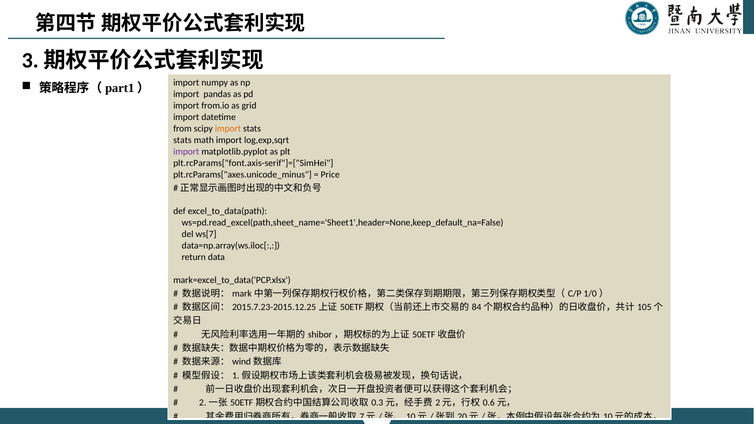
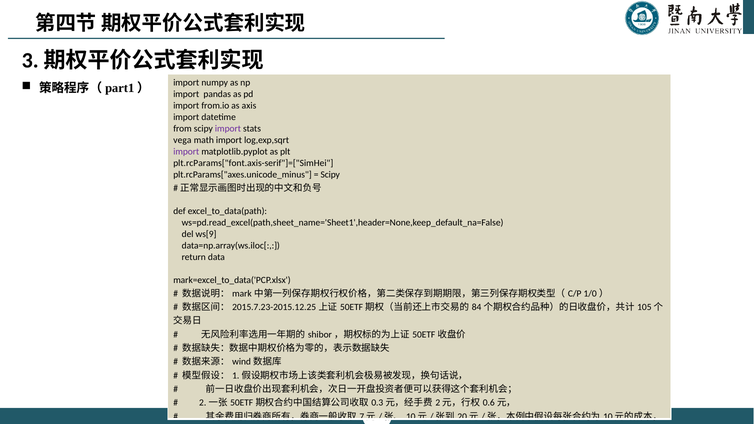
grid: grid -> axis
import at (228, 129) colour: orange -> purple
stats at (182, 140): stats -> vega
Price at (330, 175): Price -> Scipy
ws[7: ws[7 -> ws[9
